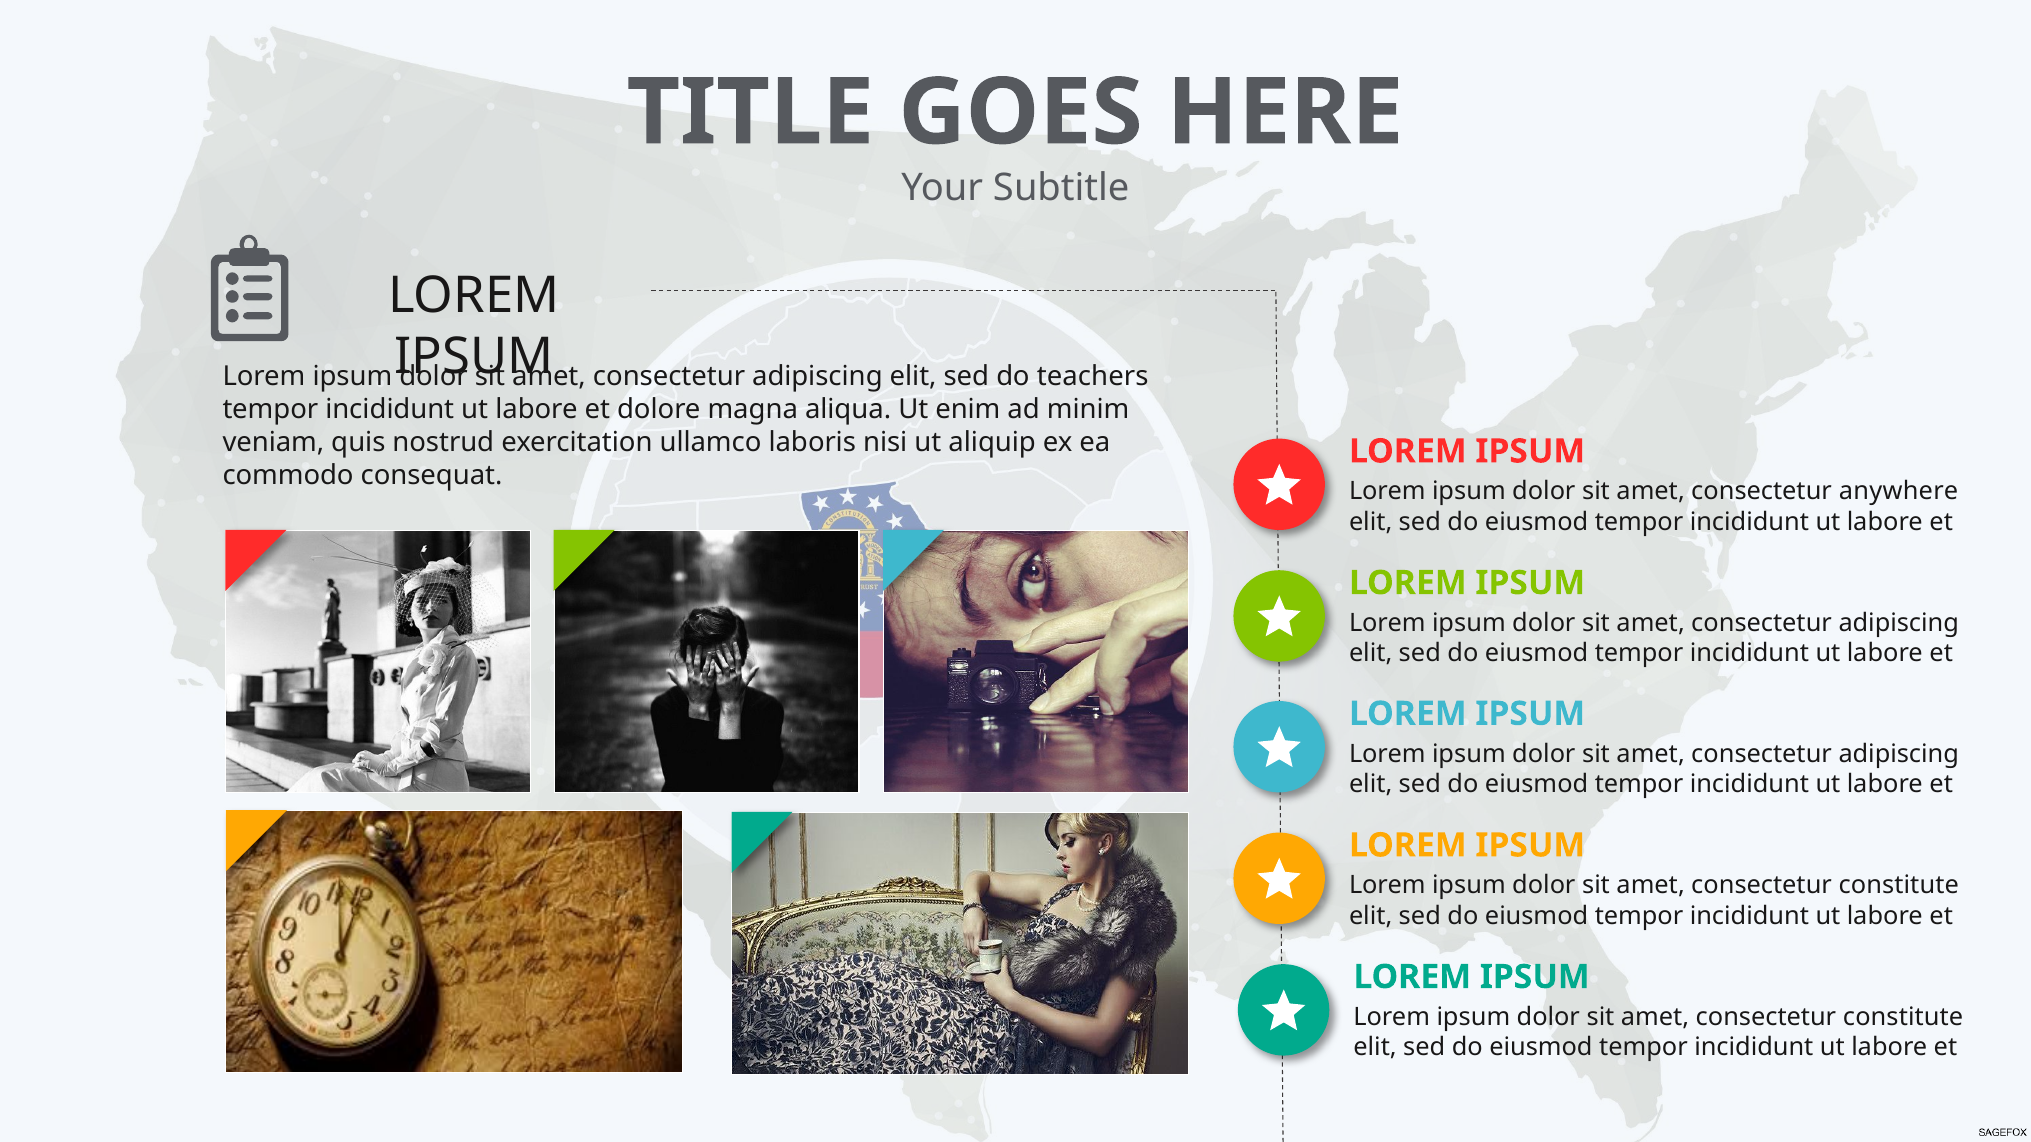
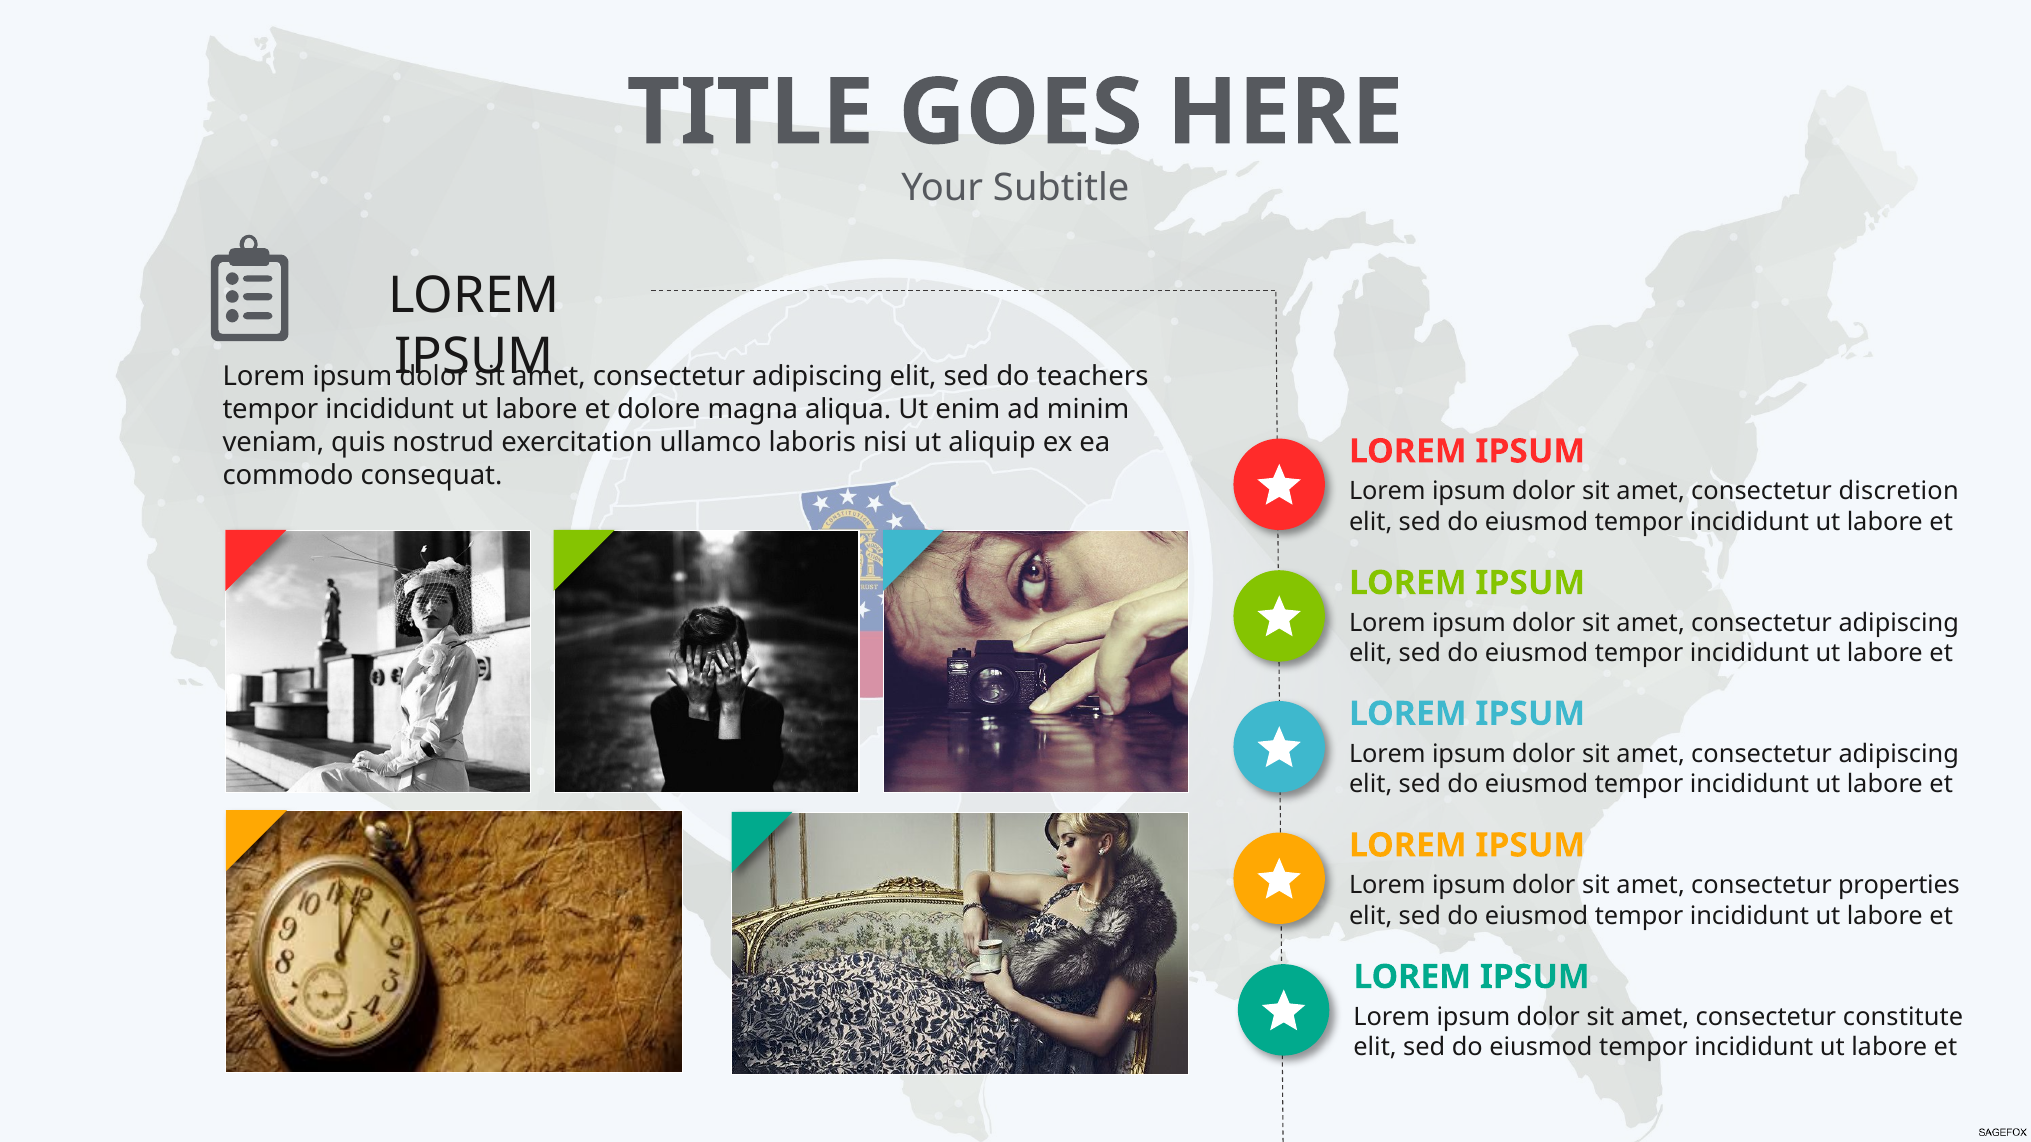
anywhere: anywhere -> discretion
constitute at (1899, 886): constitute -> properties
